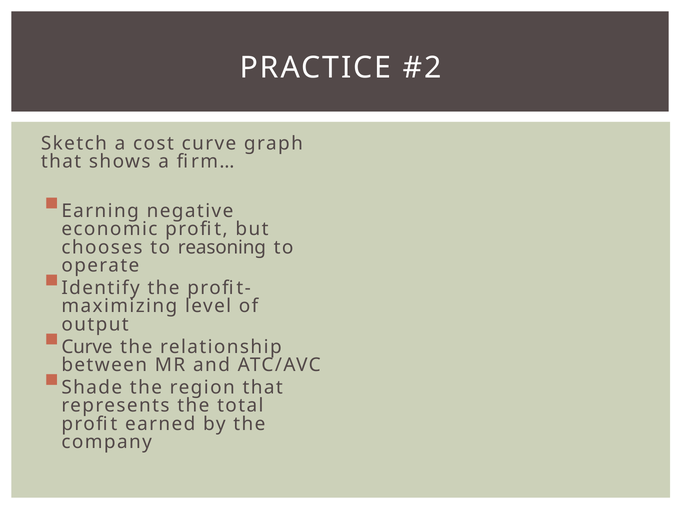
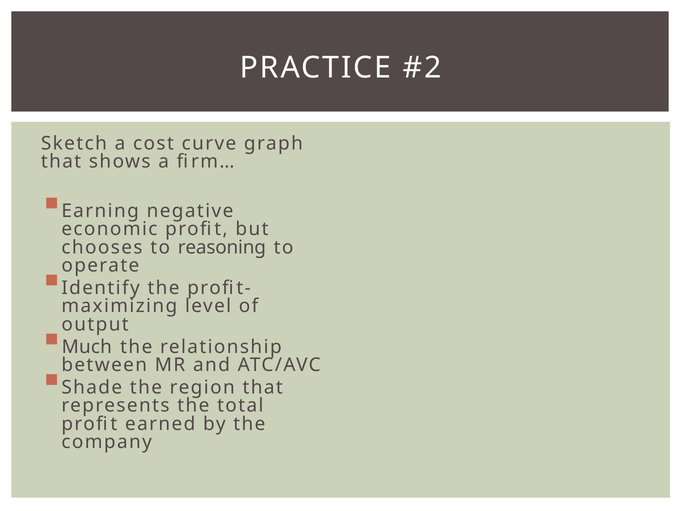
Curve at (87, 347): Curve -> Much
